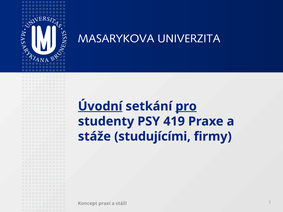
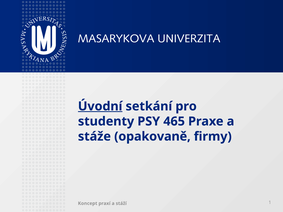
pro underline: present -> none
419: 419 -> 465
studujícími: studujícími -> opakovaně
